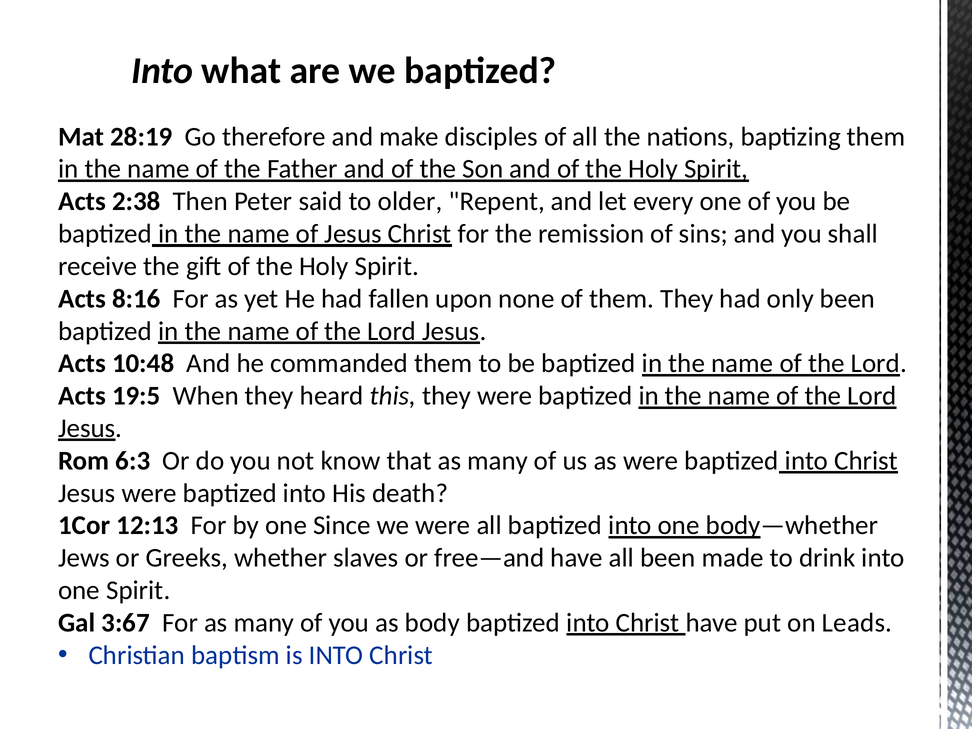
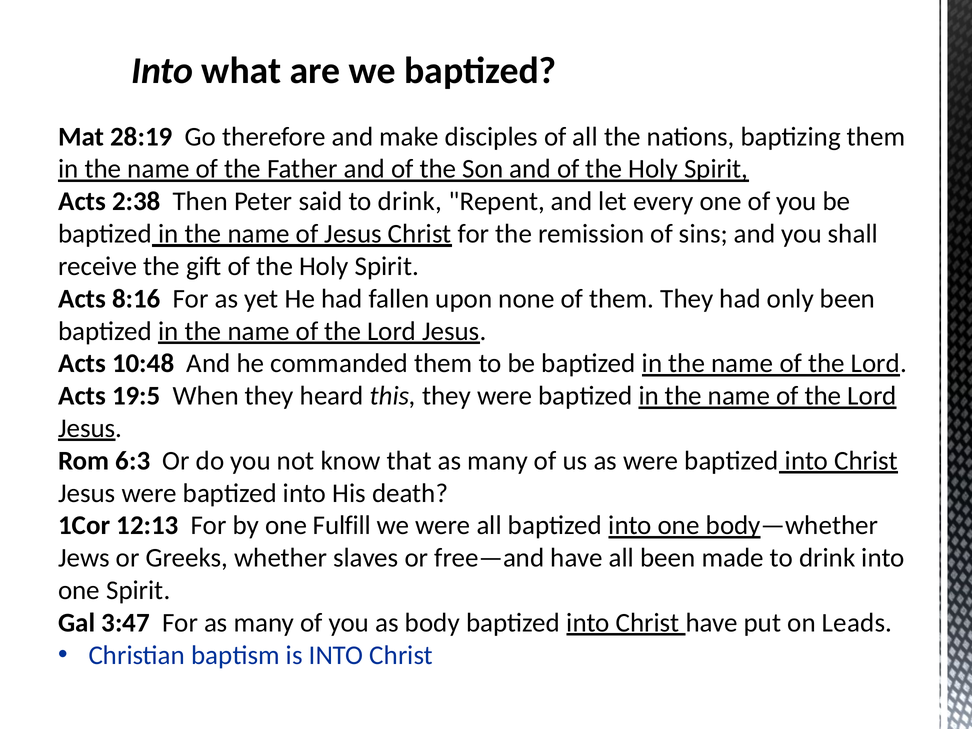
said to older: older -> drink
Since: Since -> Fulfill
3:67: 3:67 -> 3:47
